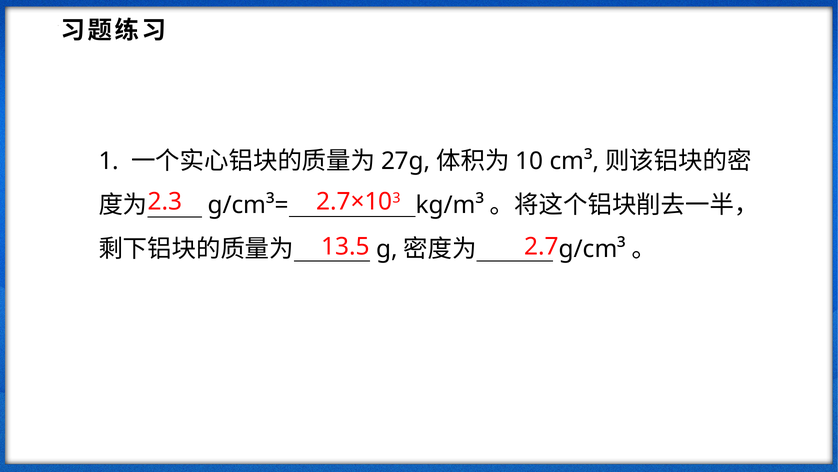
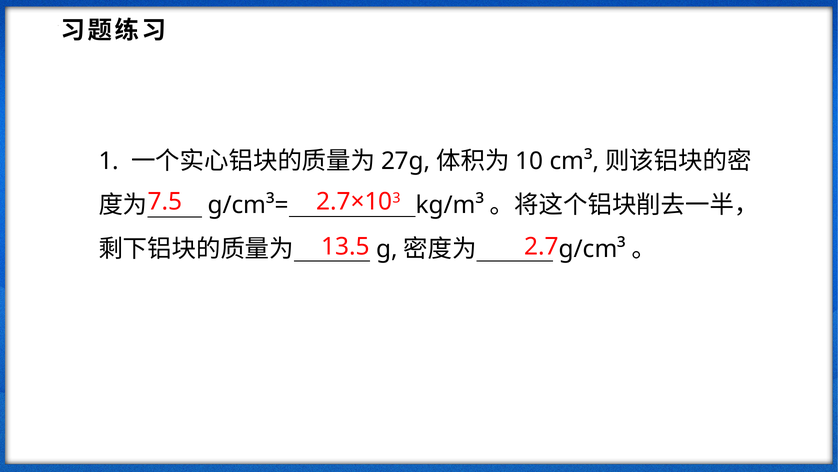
2.3: 2.3 -> 7.5
